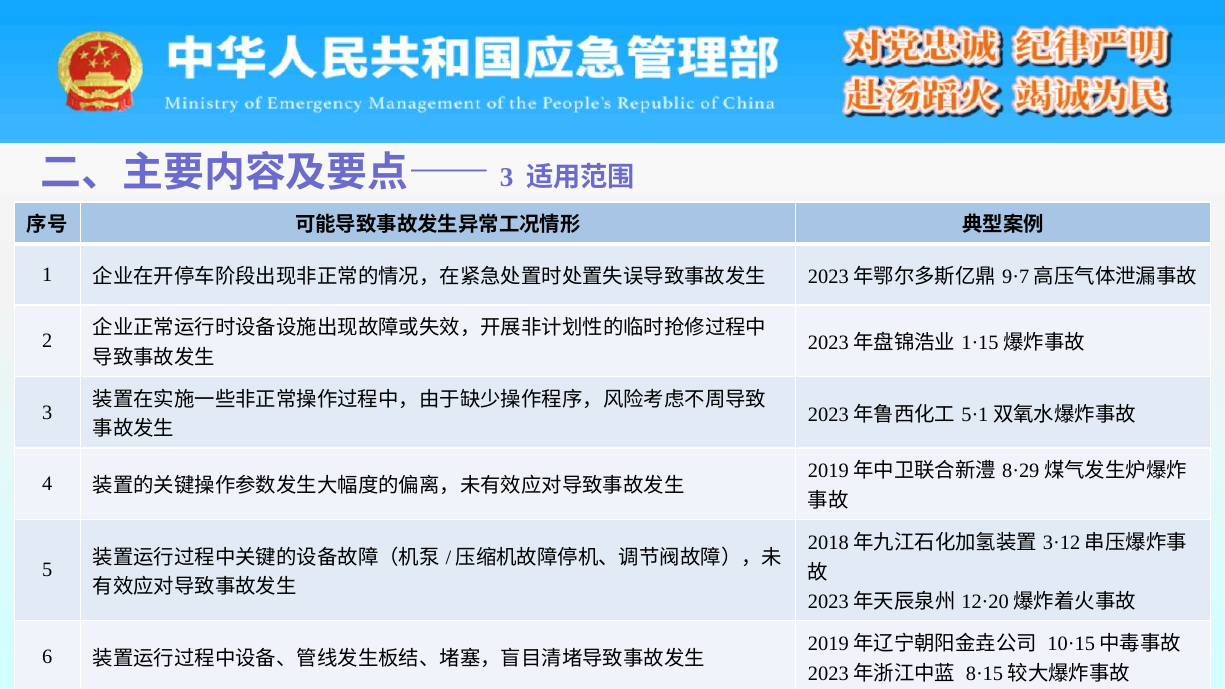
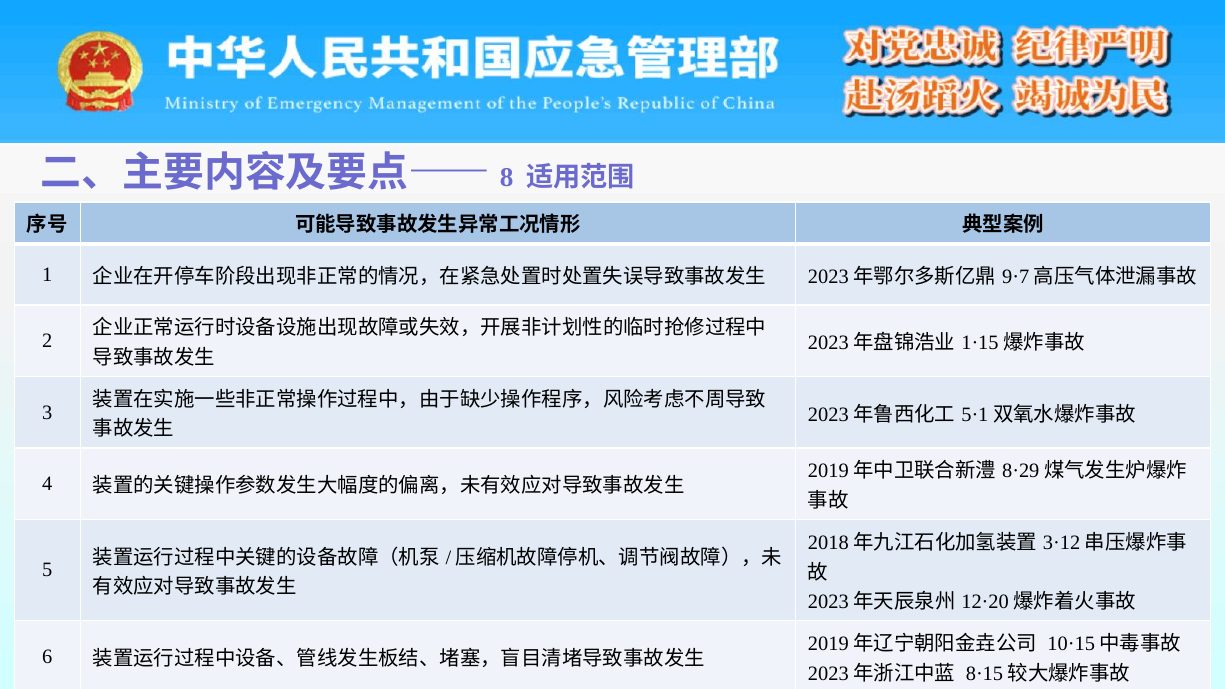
3 at (507, 178): 3 -> 8
